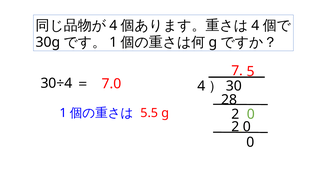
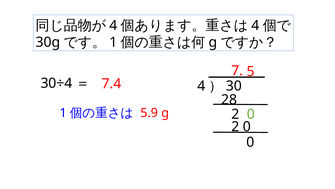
7.0: 7.0 -> 7.4
5.5: 5.5 -> 5.9
